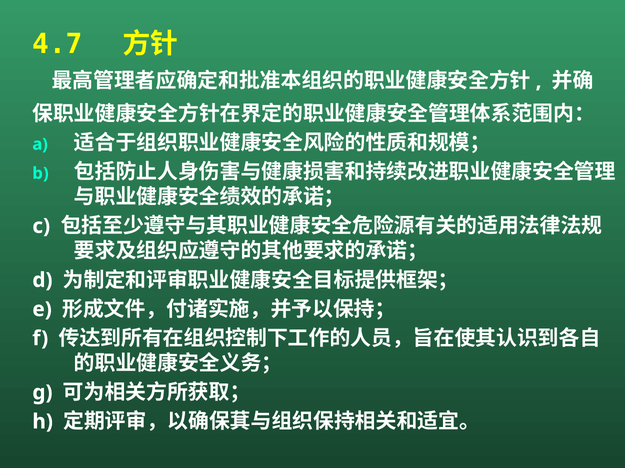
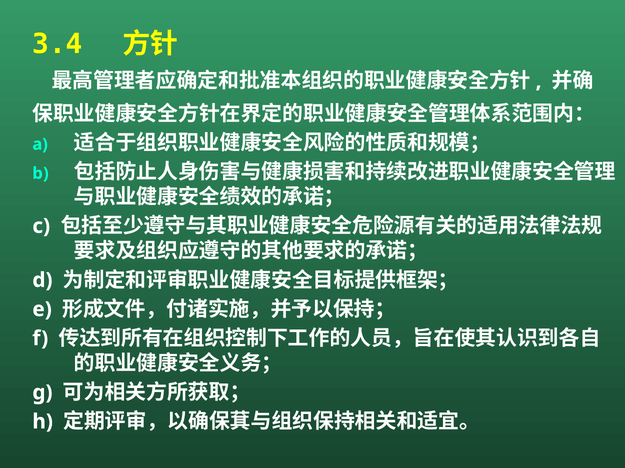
4.7: 4.7 -> 3.4
